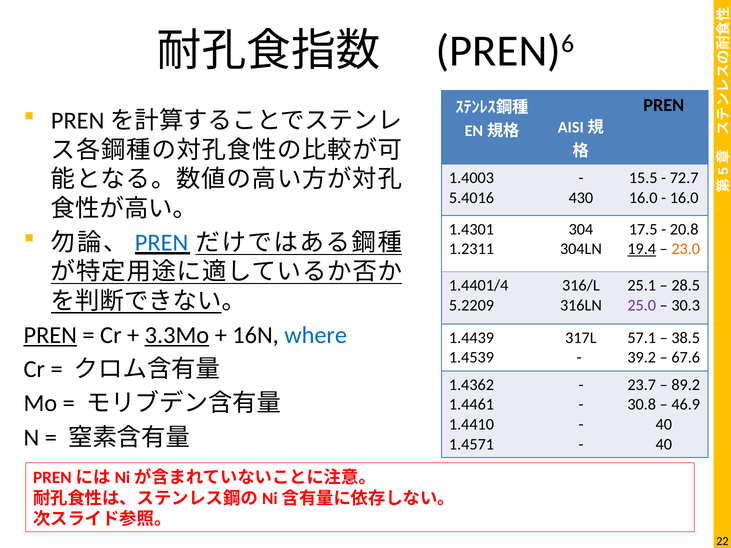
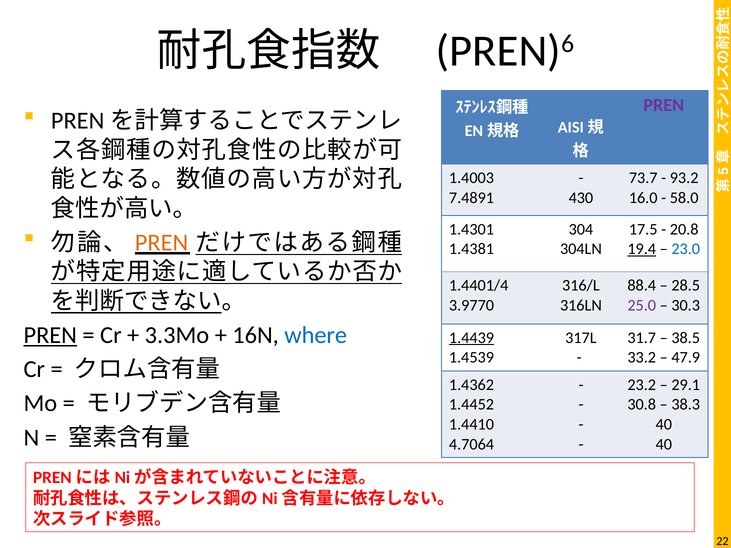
PREN at (664, 105) colour: black -> purple
15.5: 15.5 -> 73.7
72.7: 72.7 -> 93.2
5.4016: 5.4016 -> 7.4891
16.0 at (684, 198): 16.0 -> 58.0
PREN at (162, 243) colour: blue -> orange
1.2311: 1.2311 -> 1.4381
23.0 colour: orange -> blue
25.1: 25.1 -> 88.4
5.2209: 5.2209 -> 3.9770
3.3Mo underline: present -> none
1.4439 underline: none -> present
57.1: 57.1 -> 31.7
39.2: 39.2 -> 33.2
67.6: 67.6 -> 47.9
23.7: 23.7 -> 23.2
89.2: 89.2 -> 29.1
1.4461: 1.4461 -> 1.4452
46.9: 46.9 -> 38.3
1.4571: 1.4571 -> 4.7064
